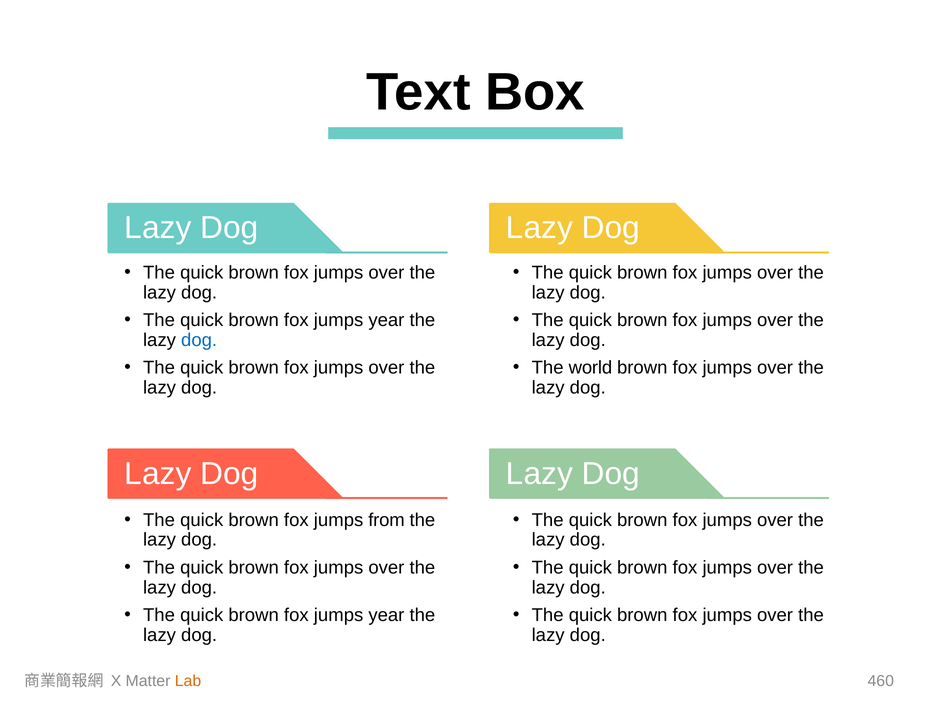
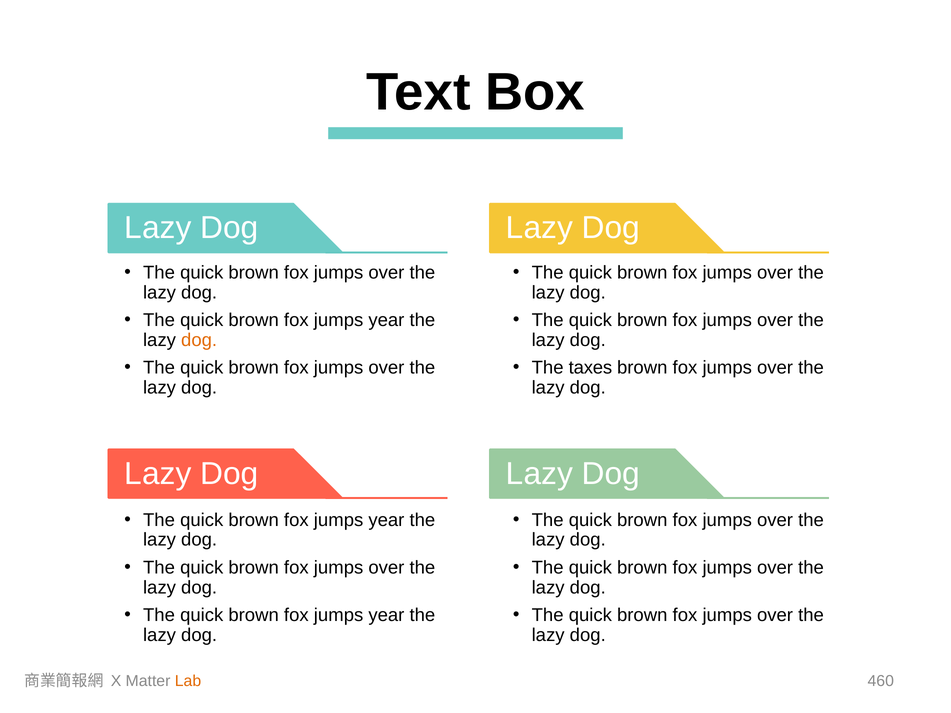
dog at (199, 340) colour: blue -> orange
world: world -> taxes
from at (387, 520): from -> year
